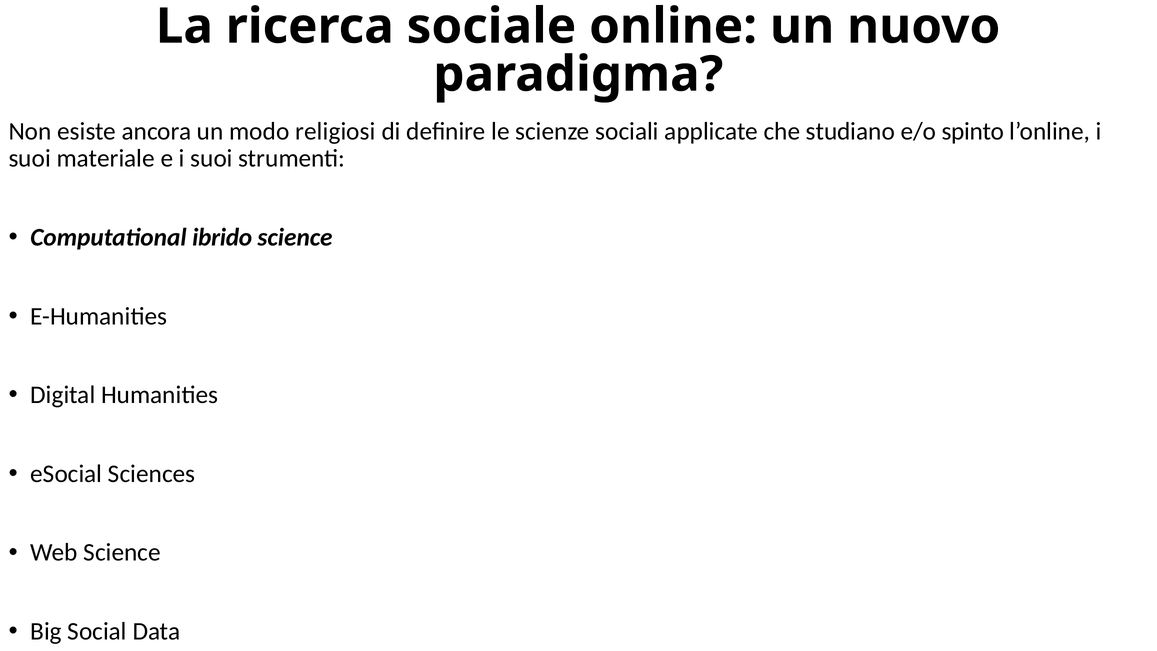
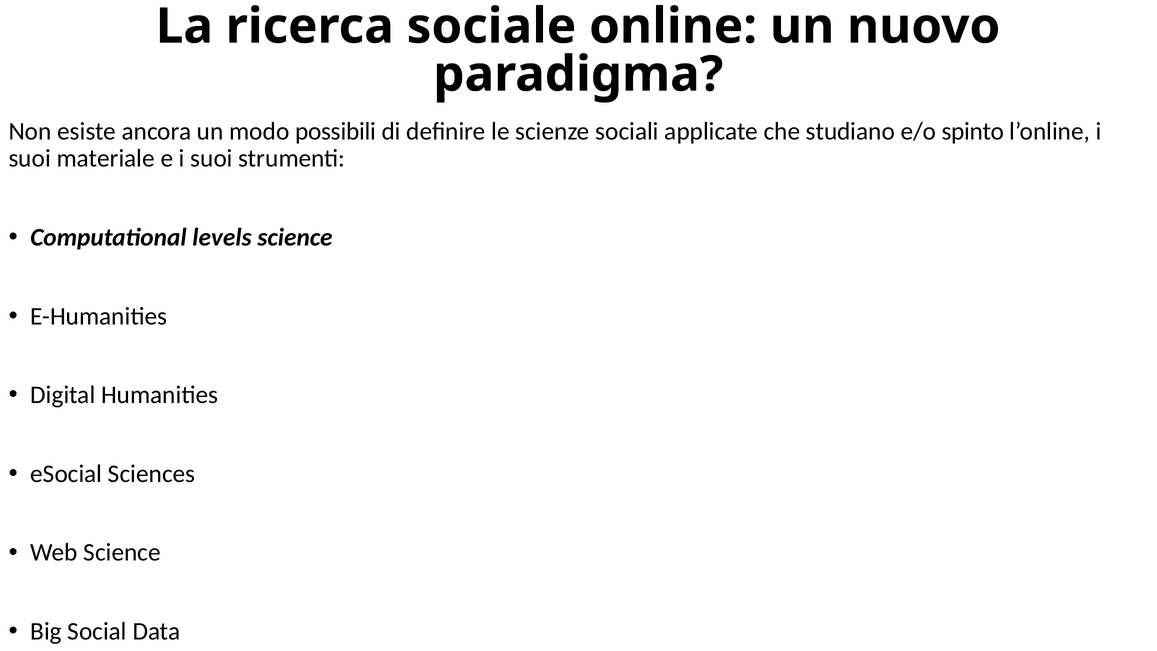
religiosi: religiosi -> possibili
ibrido: ibrido -> levels
